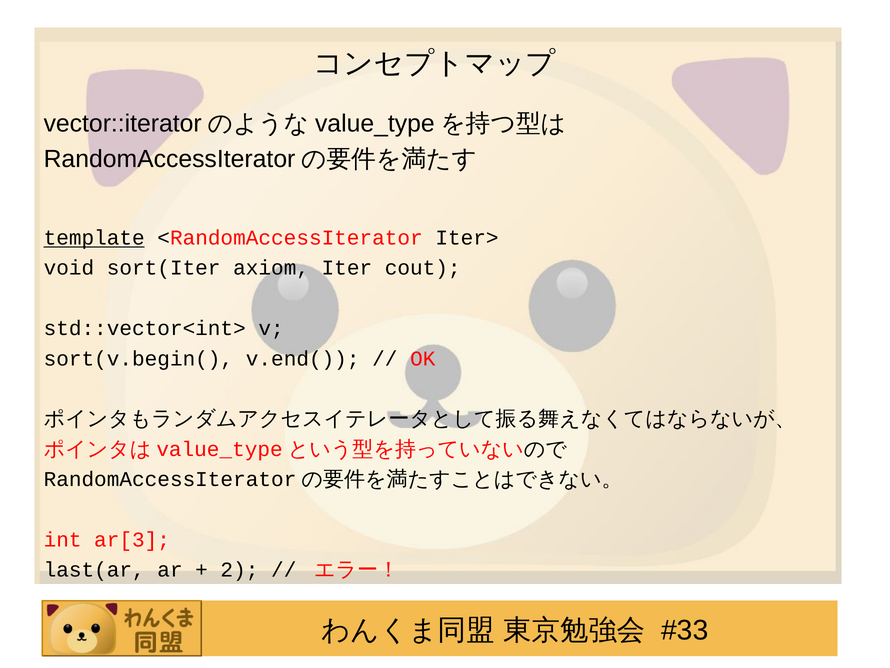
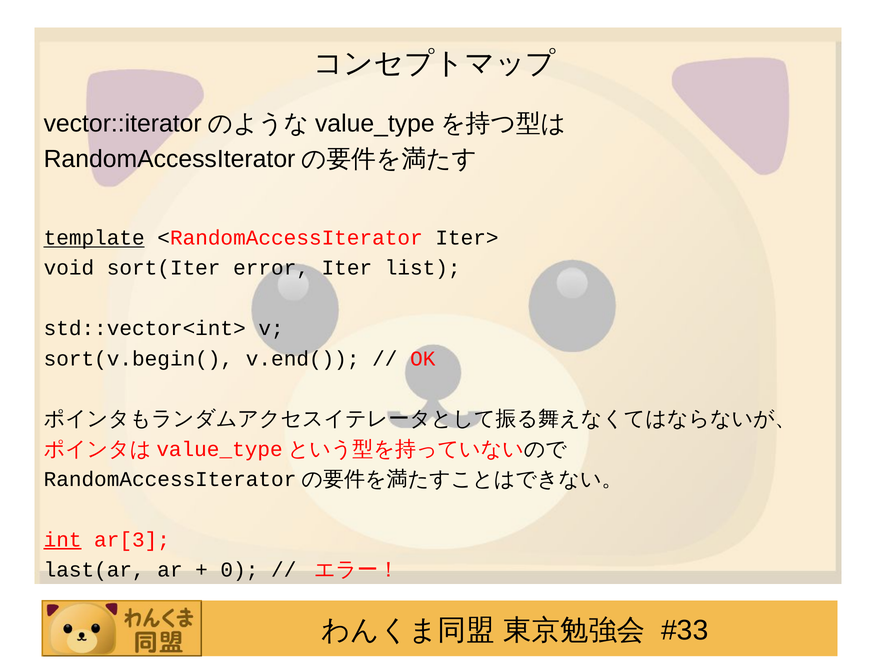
axiom: axiom -> error
cout: cout -> list
int underline: none -> present
2: 2 -> 0
